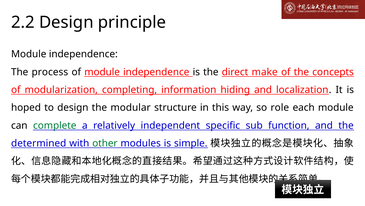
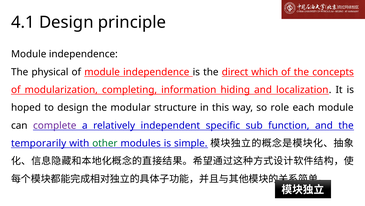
2.2: 2.2 -> 4.1
process: process -> physical
make: make -> which
complete colour: green -> purple
determined: determined -> temporarily
